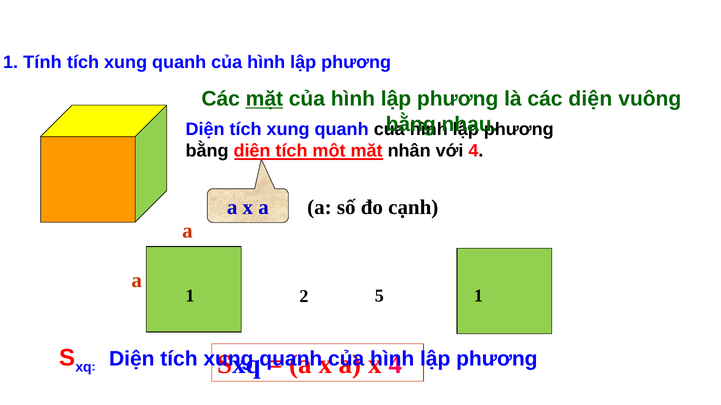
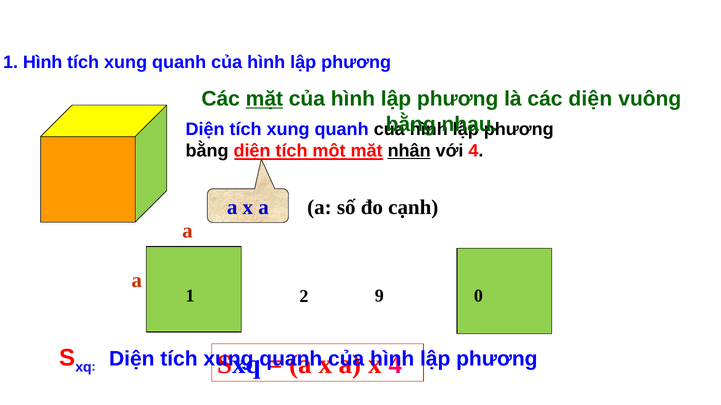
1 Tính: Tính -> Hình
nhân underline: none -> present
1 1: 1 -> 0
5: 5 -> 9
